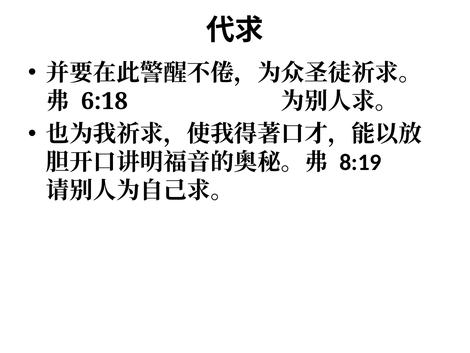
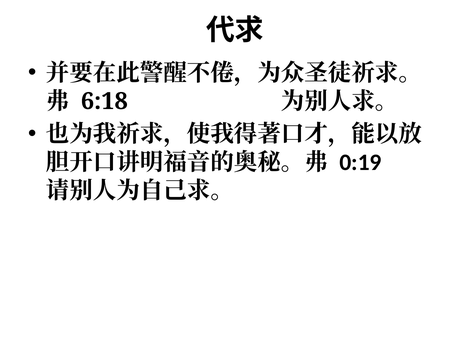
8:19: 8:19 -> 0:19
